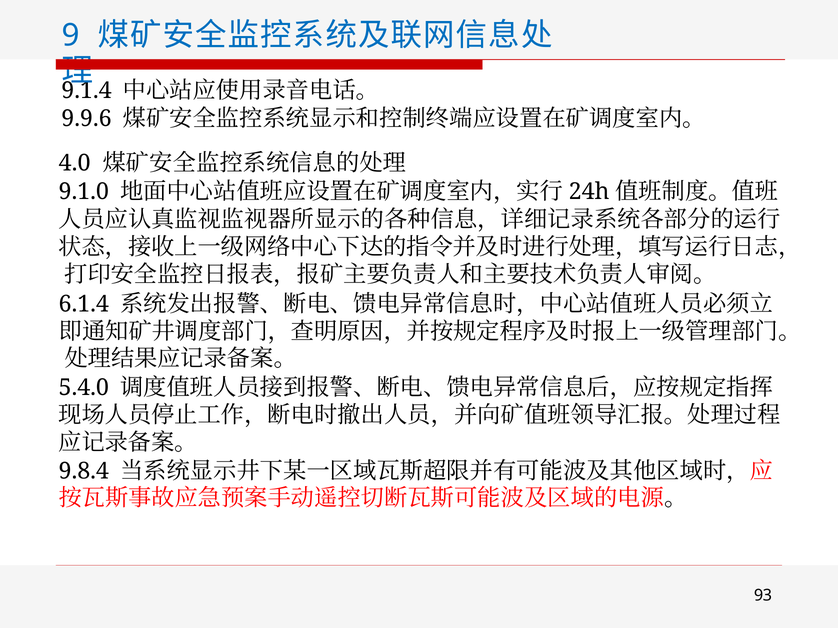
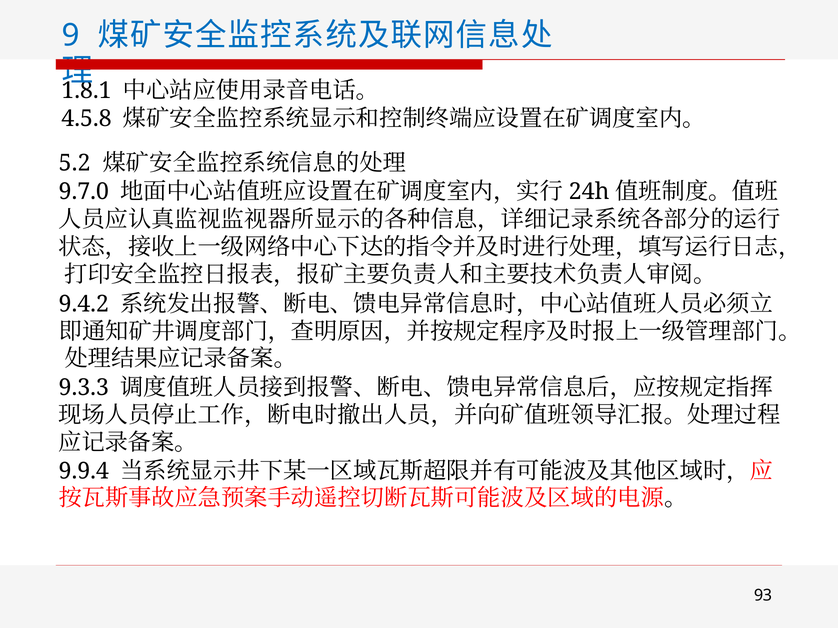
9.1.4: 9.1.4 -> 1.8.1
9.9.6: 9.9.6 -> 4.5.8
4.0: 4.0 -> 5.2
9.1.0: 9.1.0 -> 9.7.0
6.1.4: 6.1.4 -> 9.4.2
5.4.0: 5.4.0 -> 9.3.3
9.8.4: 9.8.4 -> 9.9.4
